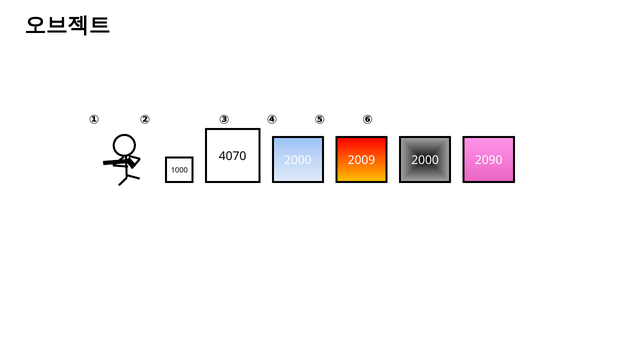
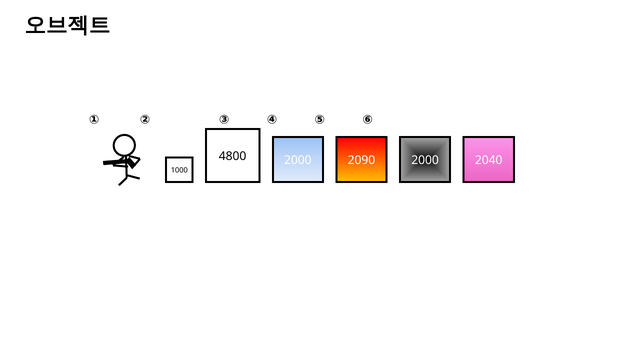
4070: 4070 -> 4800
2009: 2009 -> 2090
2090: 2090 -> 2040
